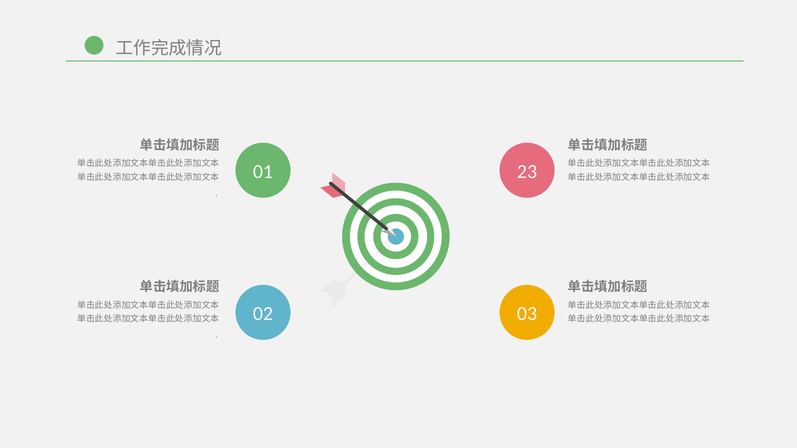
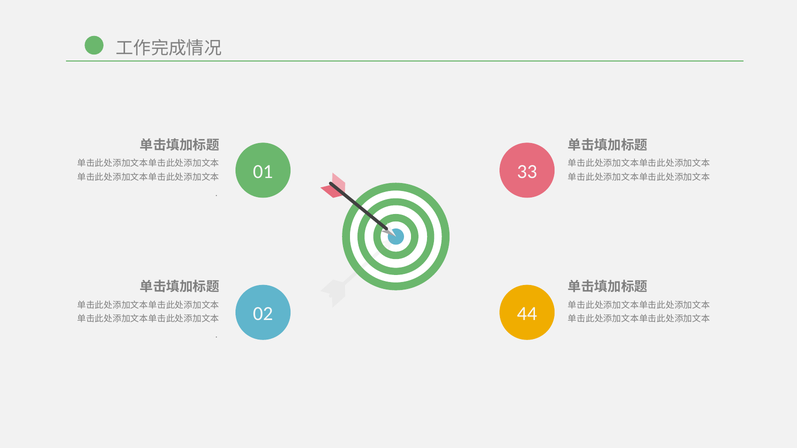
23: 23 -> 33
03: 03 -> 44
